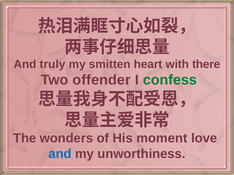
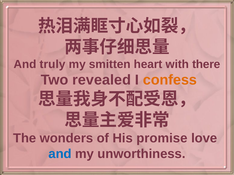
offender: offender -> revealed
confess colour: green -> orange
moment: moment -> promise
